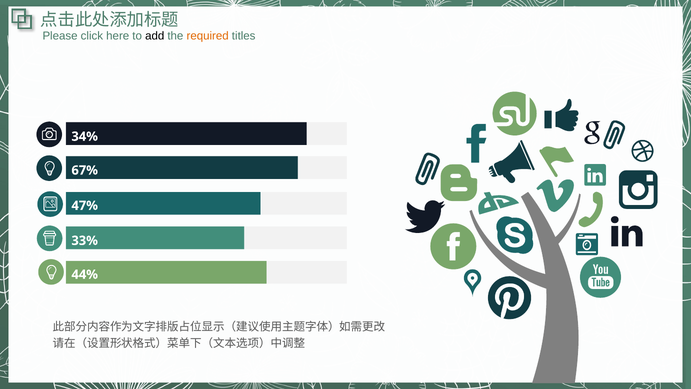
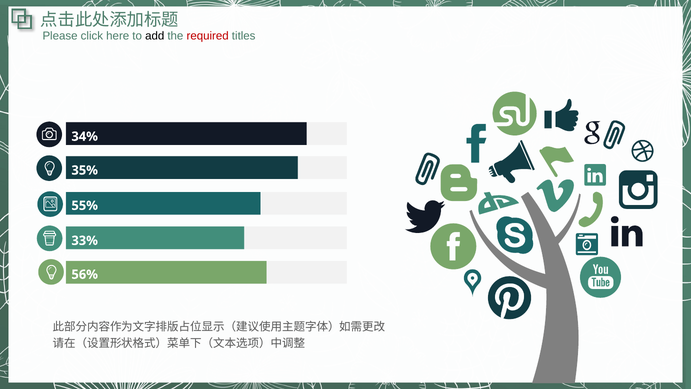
required colour: orange -> red
67%: 67% -> 35%
47%: 47% -> 55%
44%: 44% -> 56%
